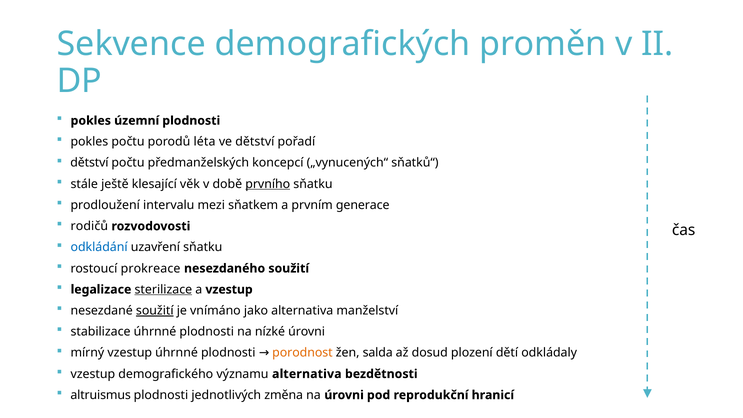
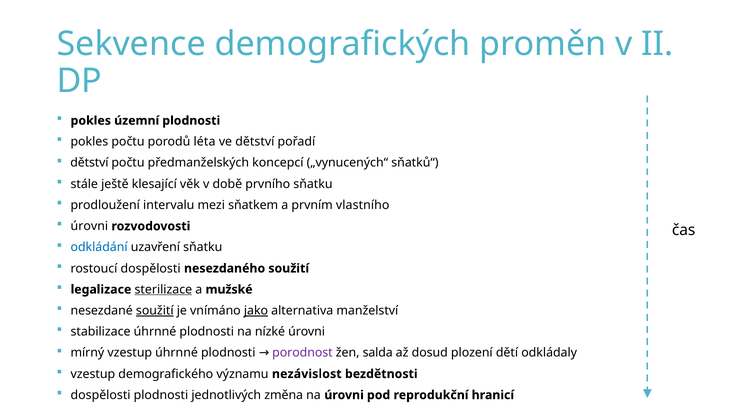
prvního underline: present -> none
generace: generace -> vlastního
rodičů at (89, 226): rodičů -> úrovni
rostoucí prokreace: prokreace -> dospělosti
a vzestup: vzestup -> mužské
jako underline: none -> present
porodnost colour: orange -> purple
významu alternativa: alternativa -> nezávislost
altruismus at (101, 395): altruismus -> dospělosti
